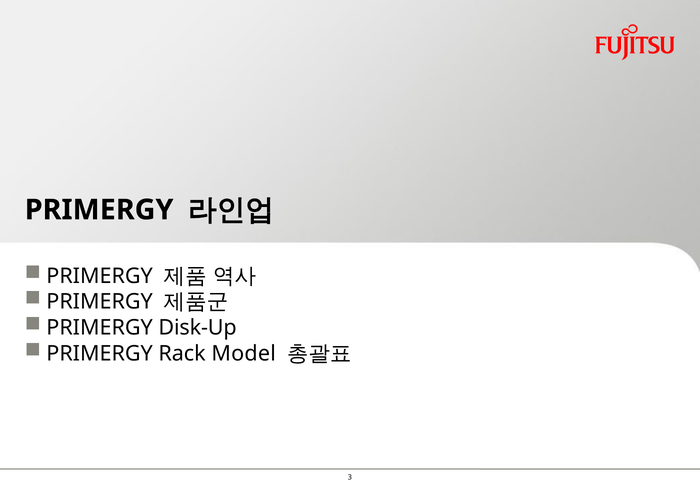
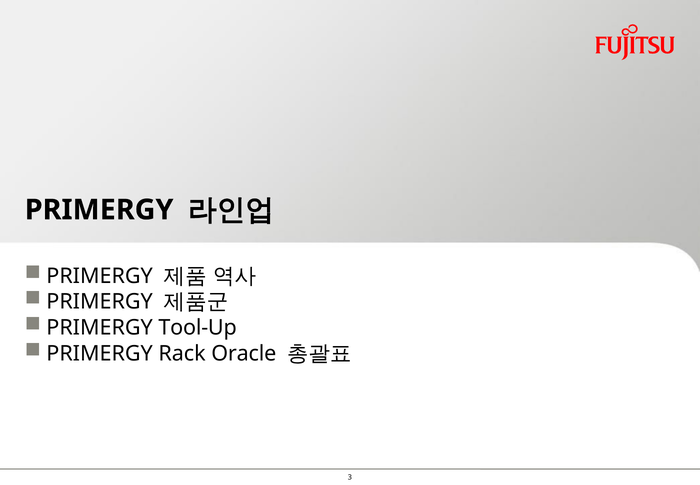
Disk-Up: Disk-Up -> Tool-Up
Model: Model -> Oracle
